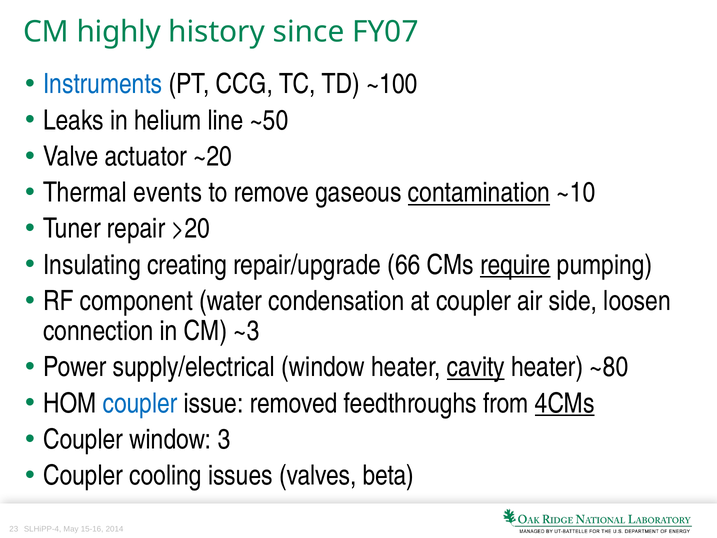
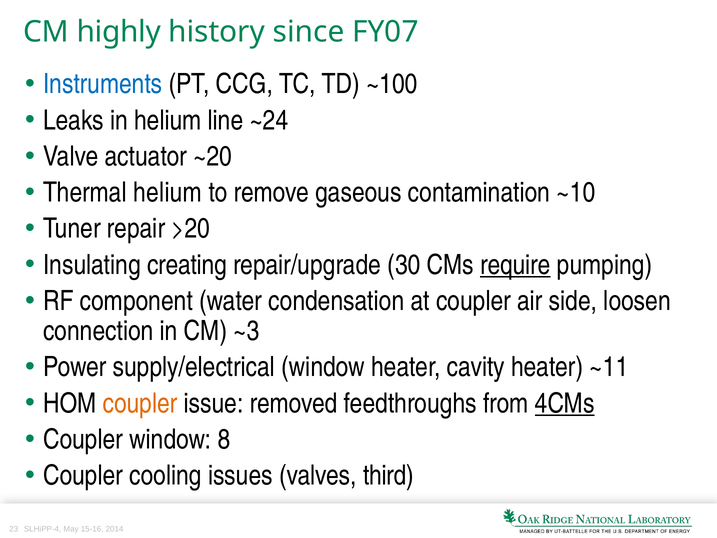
~50: ~50 -> ~24
Thermal events: events -> helium
contamination underline: present -> none
66: 66 -> 30
cavity underline: present -> none
~80: ~80 -> ~11
coupler at (140, 403) colour: blue -> orange
3: 3 -> 8
beta: beta -> third
